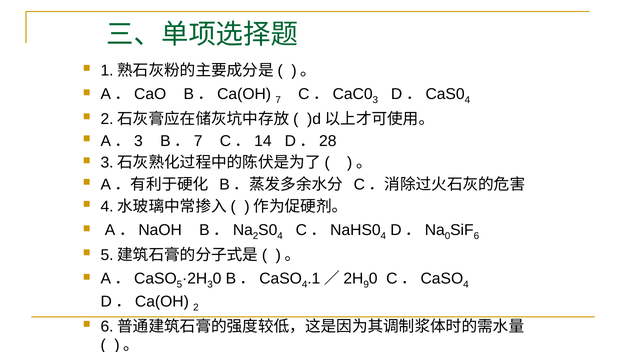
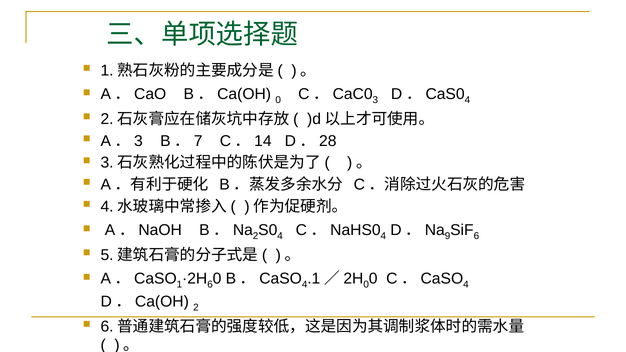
B．Ca(OH 7: 7 -> 0
0 at (448, 236): 0 -> 9
5: 5 -> 1
3 at (210, 285): 3 -> 6
9 at (366, 285): 9 -> 0
